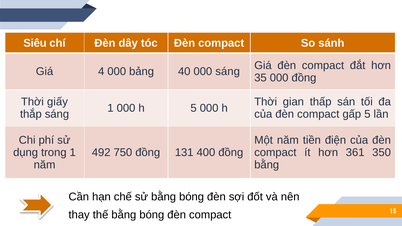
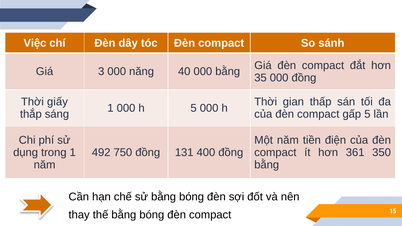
Siêu: Siêu -> Việc
4: 4 -> 3
bảng: bảng -> năng
000 sáng: sáng -> bằng
